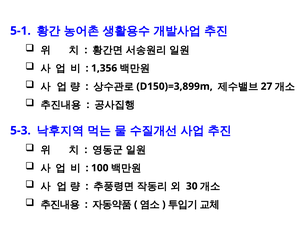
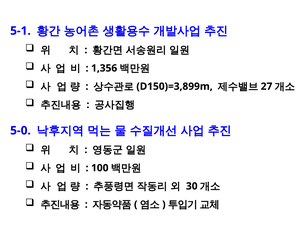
5-3: 5-3 -> 5-0
